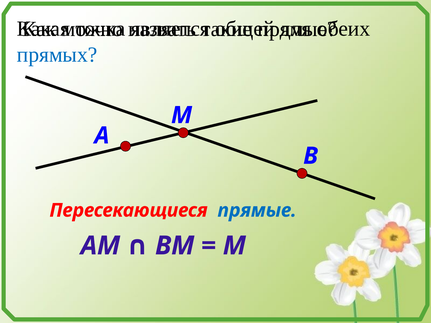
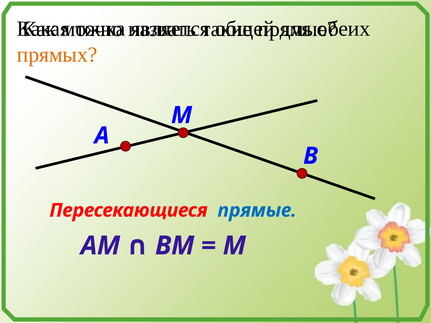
прямых colour: blue -> orange
